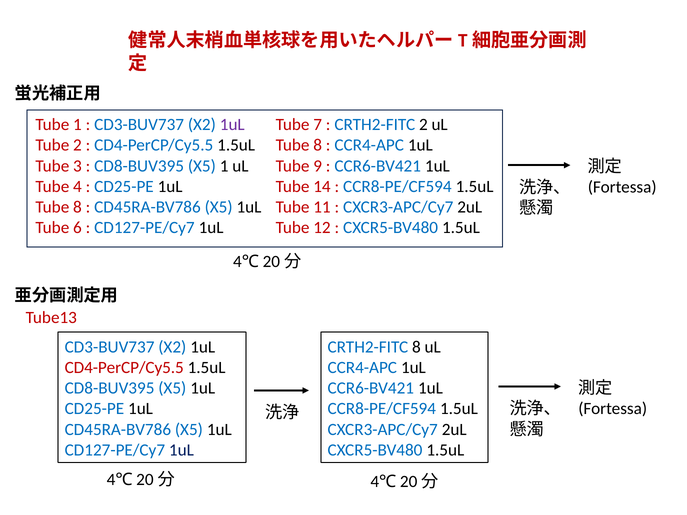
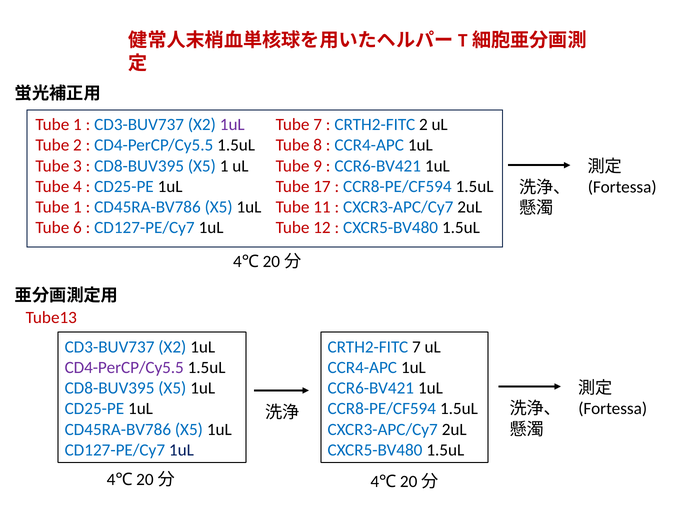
14: 14 -> 17
8 at (77, 207): 8 -> 1
CRTH2-FITC 8: 8 -> 7
CD4-PerCP/Cy5.5 at (124, 368) colour: red -> purple
